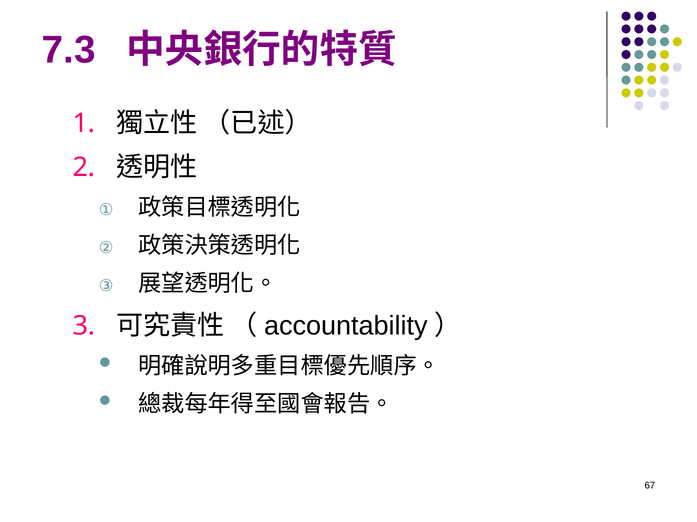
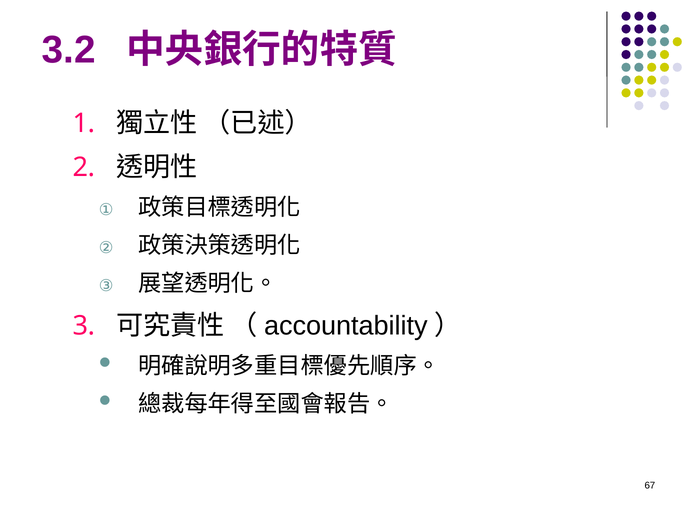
7.3: 7.3 -> 3.2
